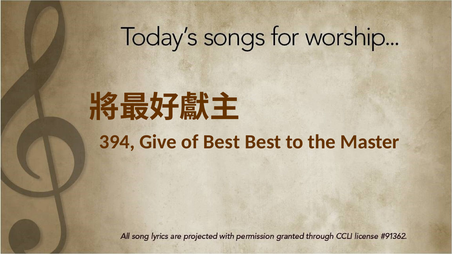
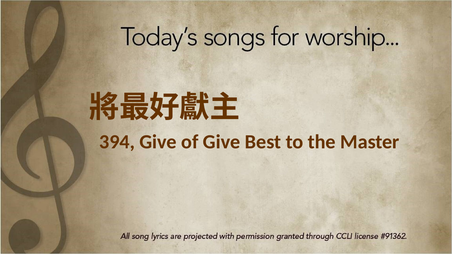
of Best: Best -> Give
